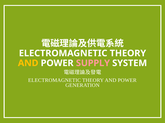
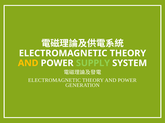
SUPPLY colour: pink -> light green
